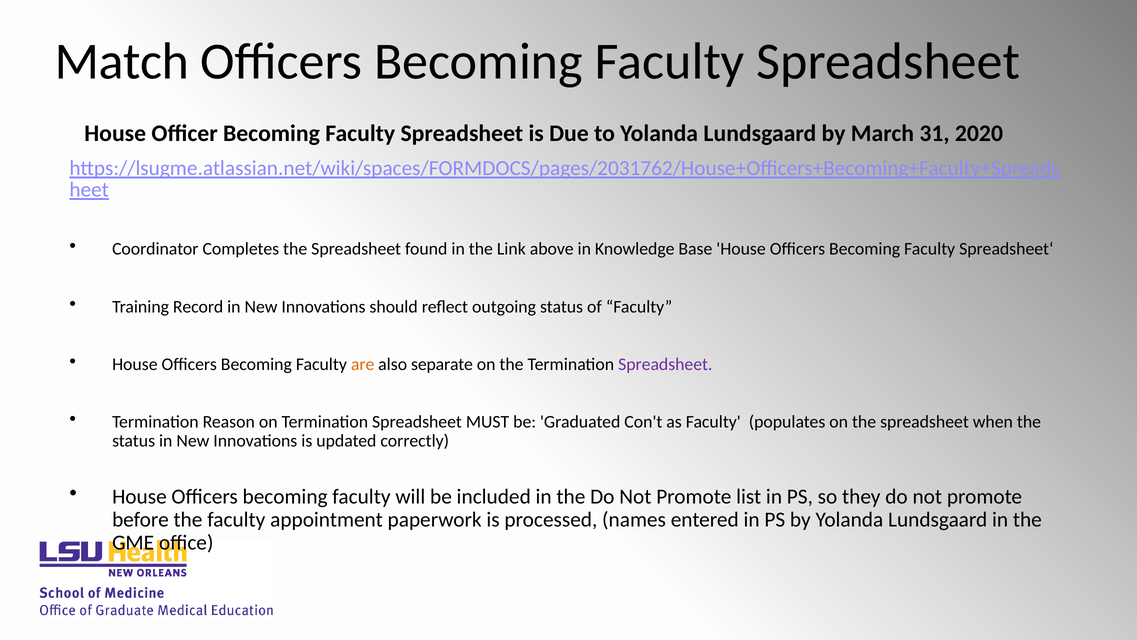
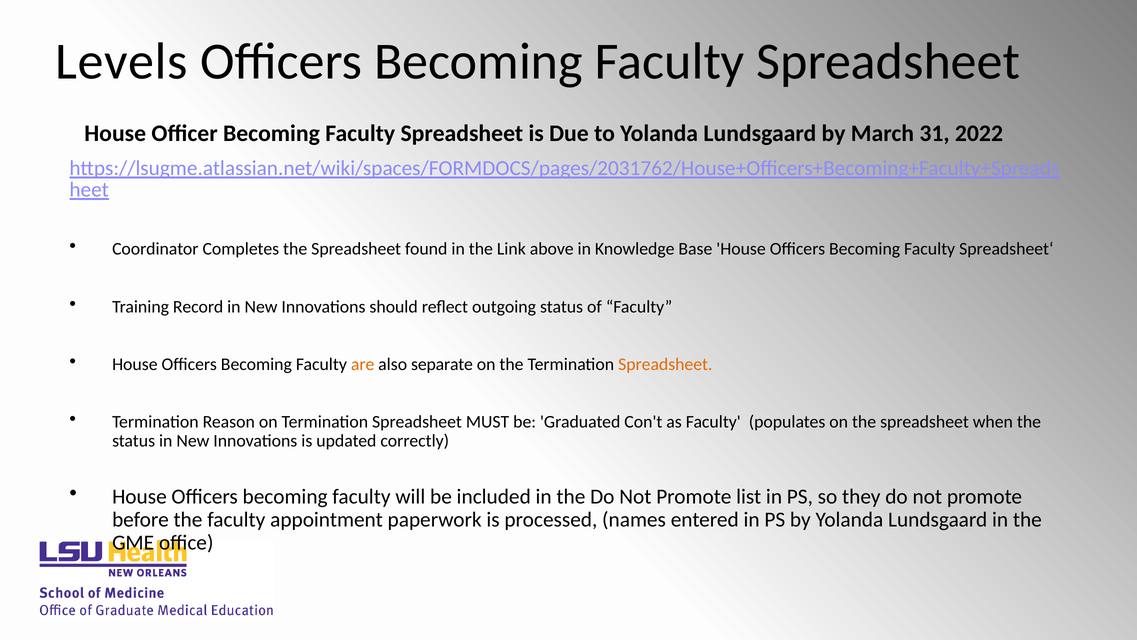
Match: Match -> Levels
2020: 2020 -> 2022
Spreadsheet at (665, 364) colour: purple -> orange
